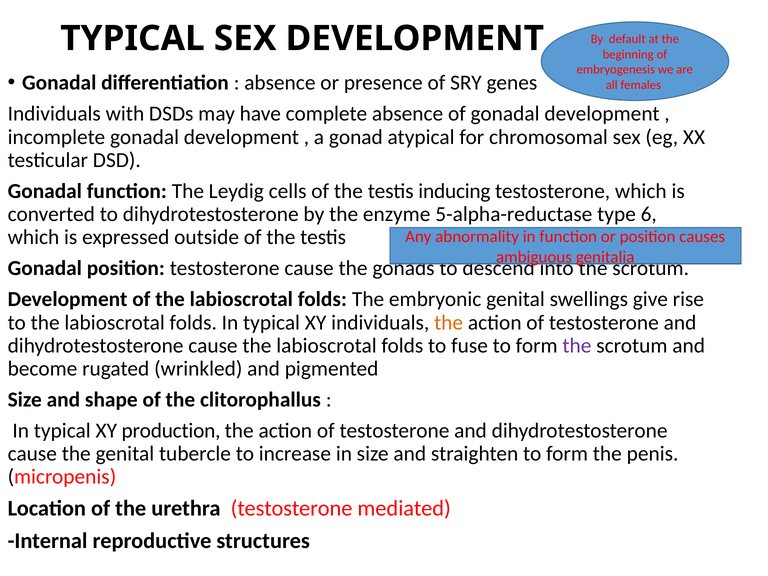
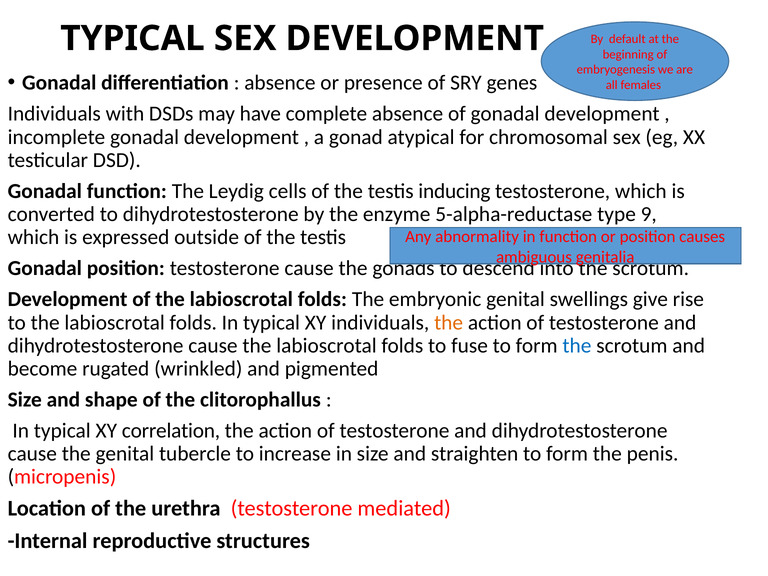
6: 6 -> 9
the at (577, 346) colour: purple -> blue
production: production -> correlation
